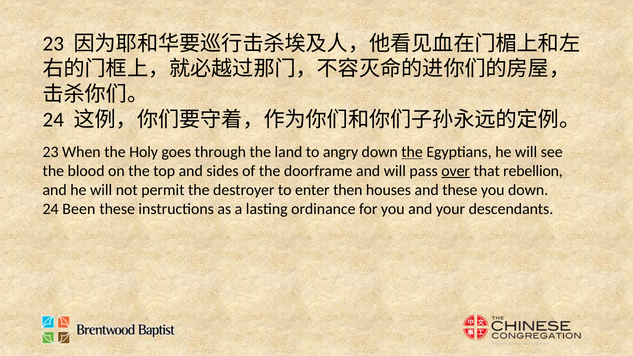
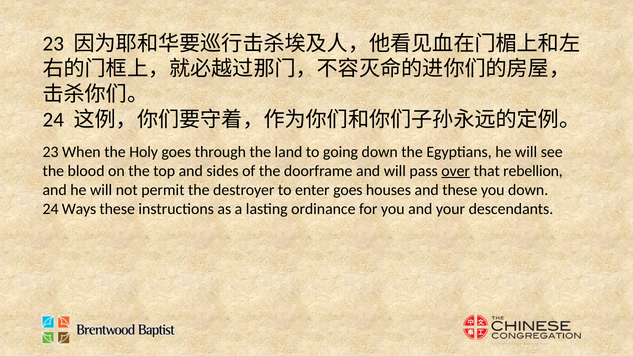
angry: angry -> going
the at (412, 152) underline: present -> none
enter then: then -> goes
Been: Been -> Ways
